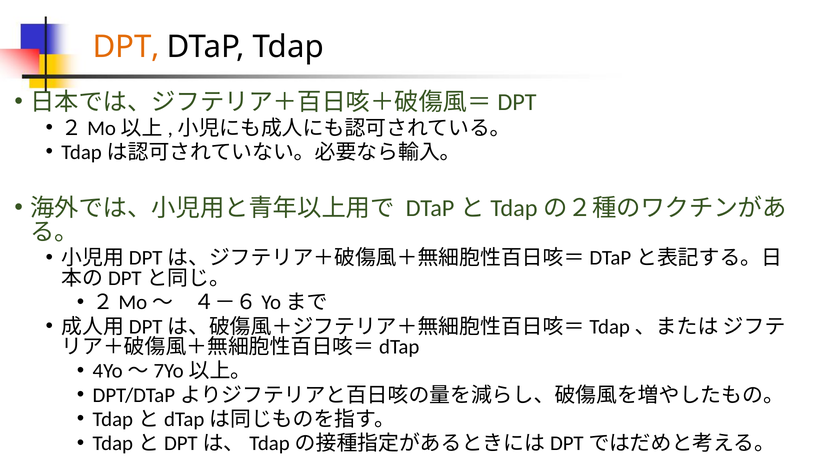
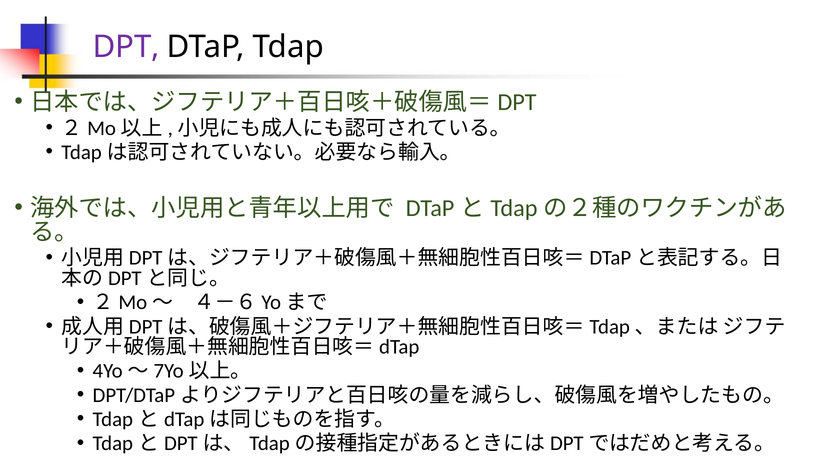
DPT colour: orange -> purple
